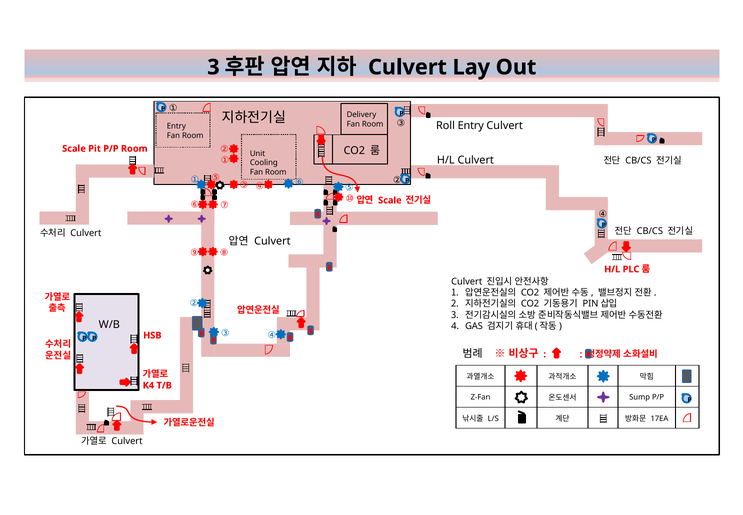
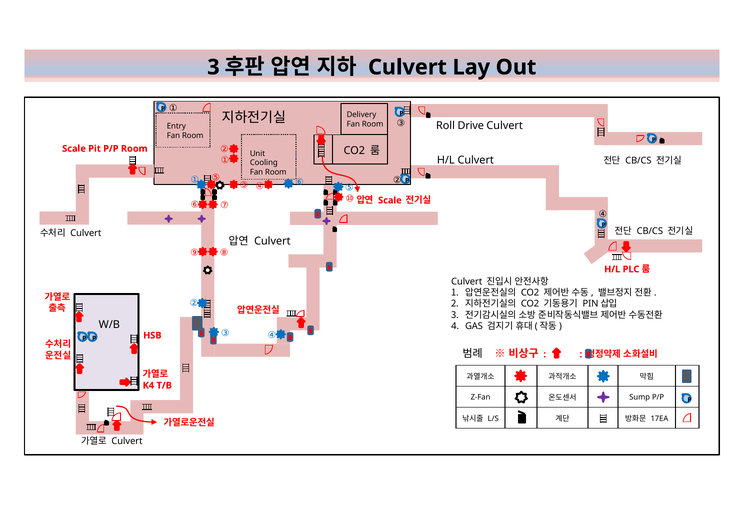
Roll Entry: Entry -> Drive
